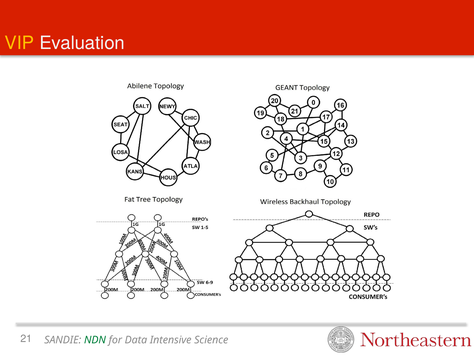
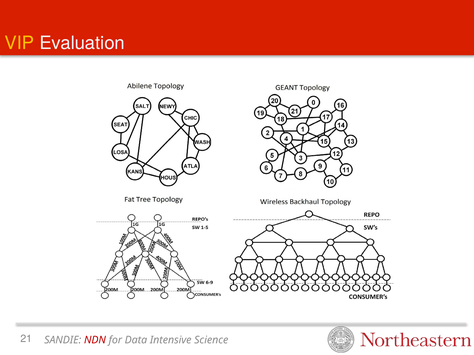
NDN colour: green -> red
